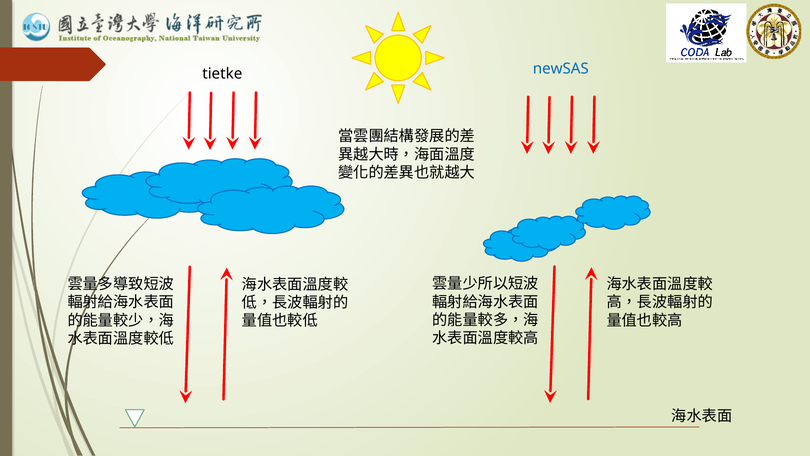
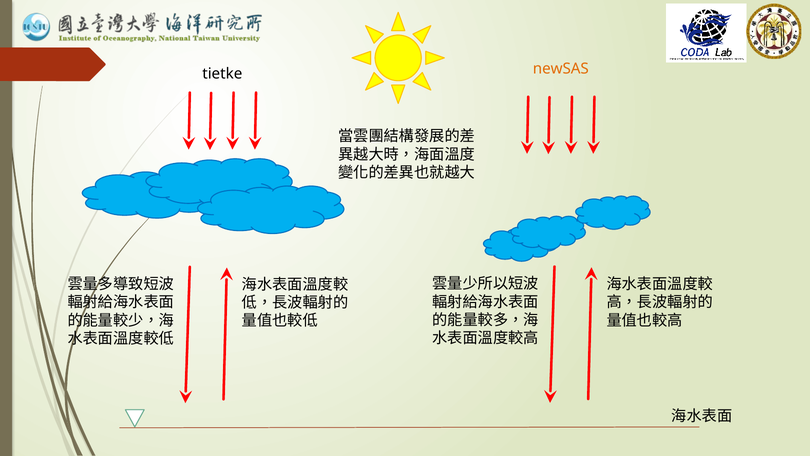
newSAS colour: blue -> orange
